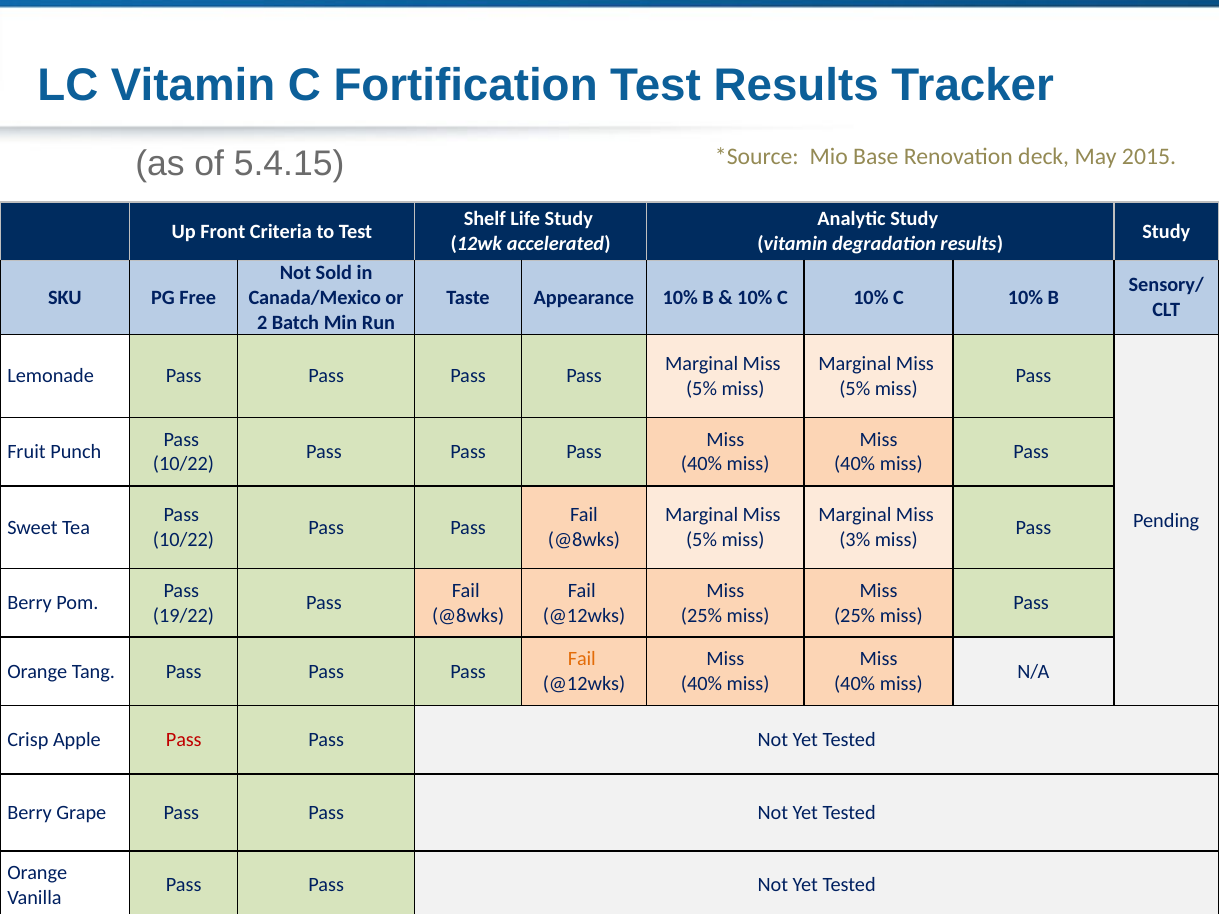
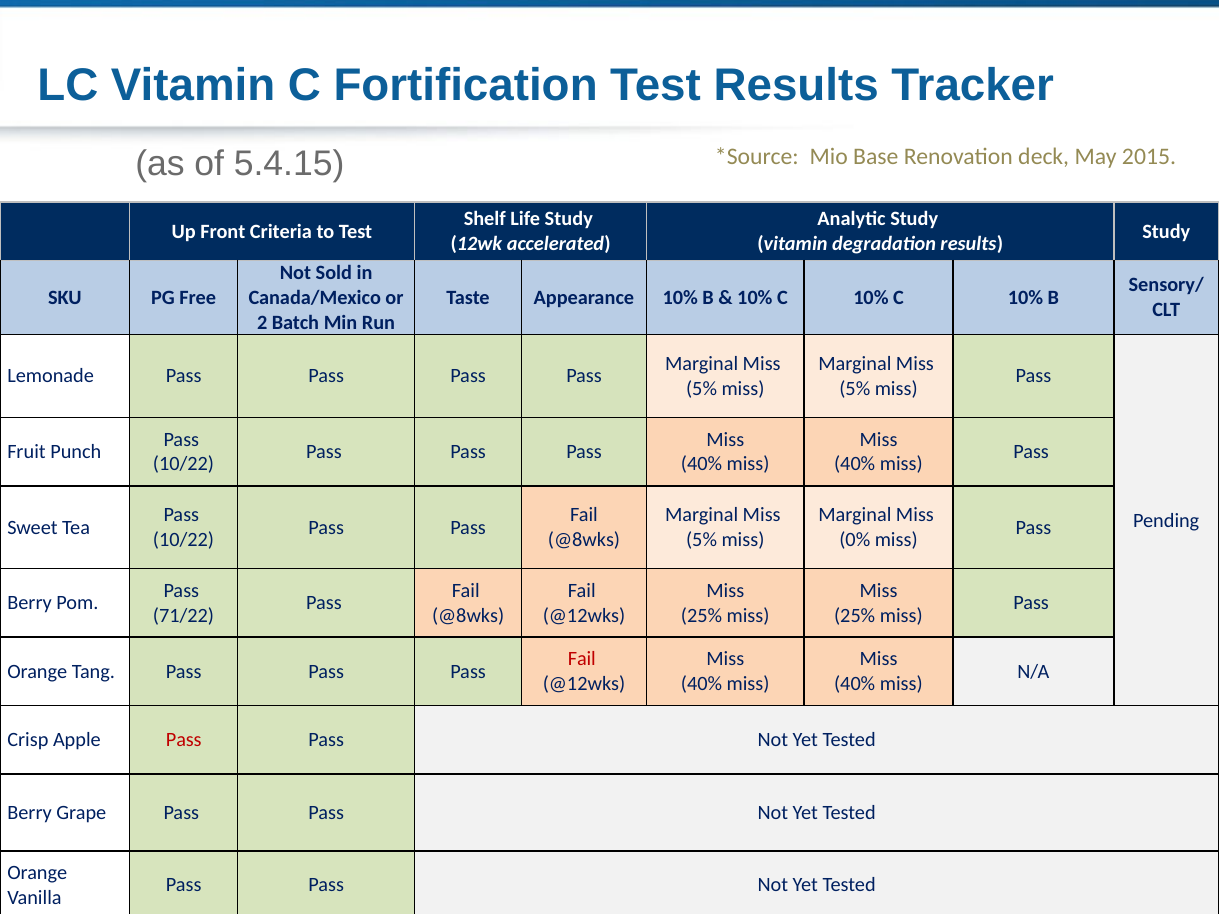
3%: 3% -> 0%
19/22: 19/22 -> 71/22
Fail at (582, 659) colour: orange -> red
